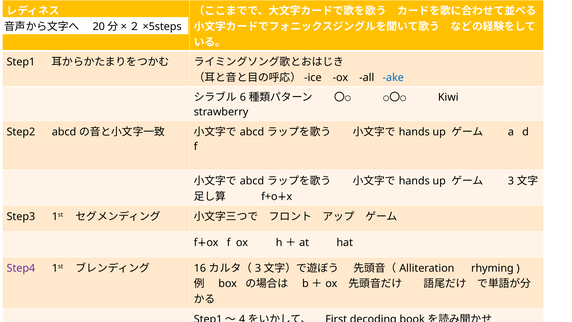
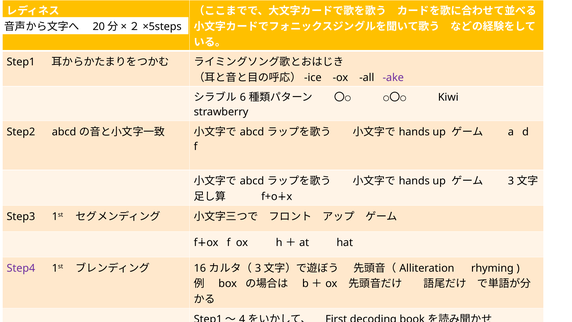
ake colour: blue -> purple
